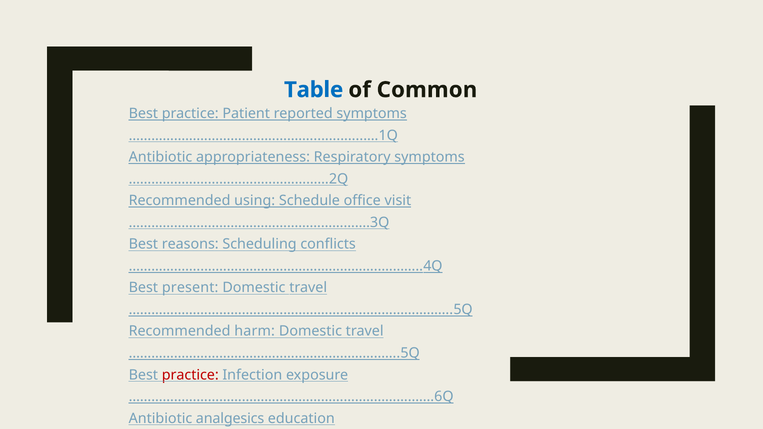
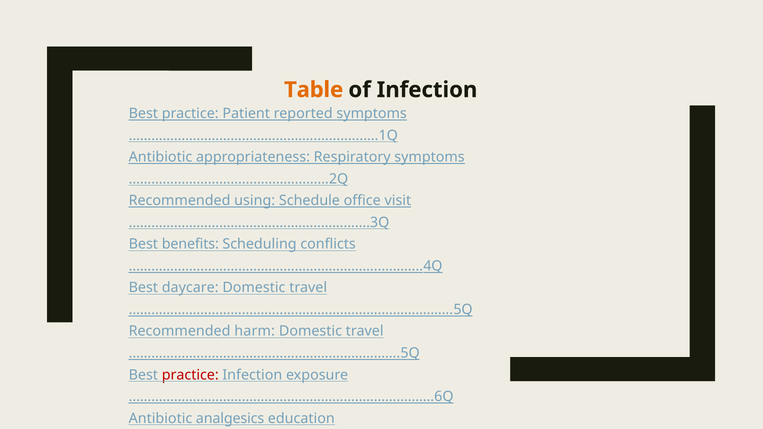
Table colour: blue -> orange
of Common: Common -> Infection
reasons: reasons -> benefits
present: present -> daycare
